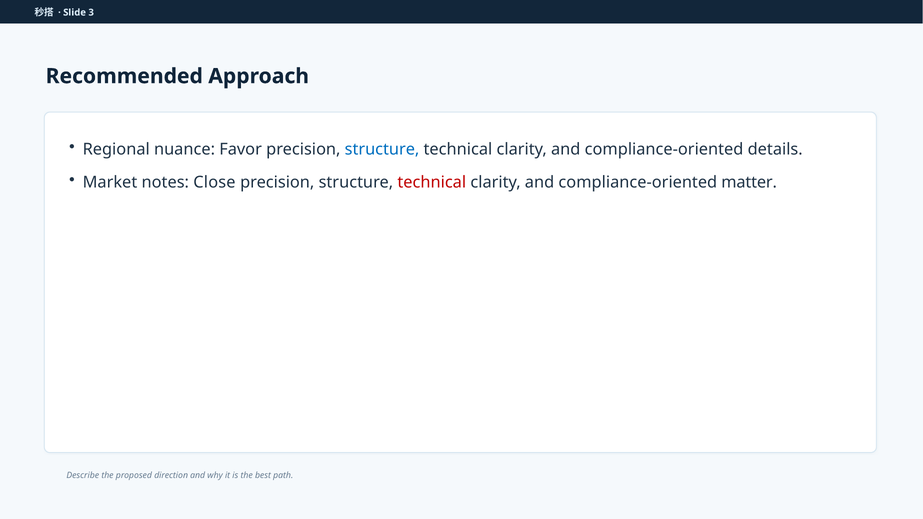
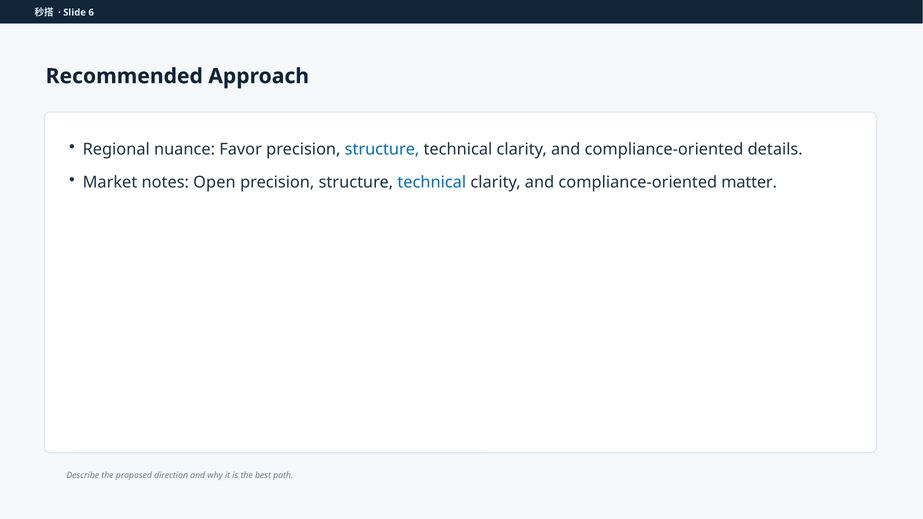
3: 3 -> 6
Close: Close -> Open
technical at (432, 182) colour: red -> blue
